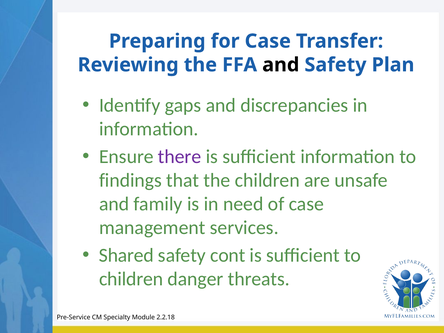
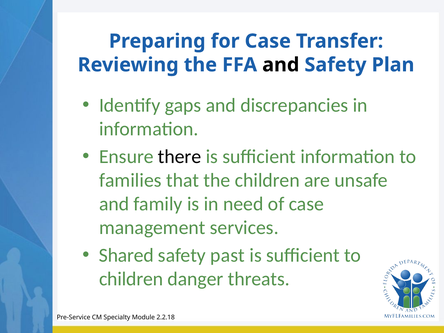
there colour: purple -> black
findings: findings -> families
cont: cont -> past
